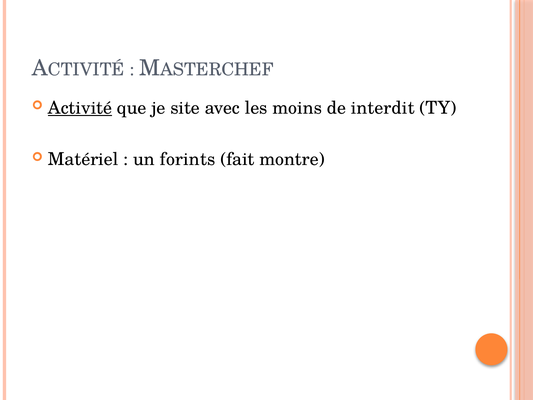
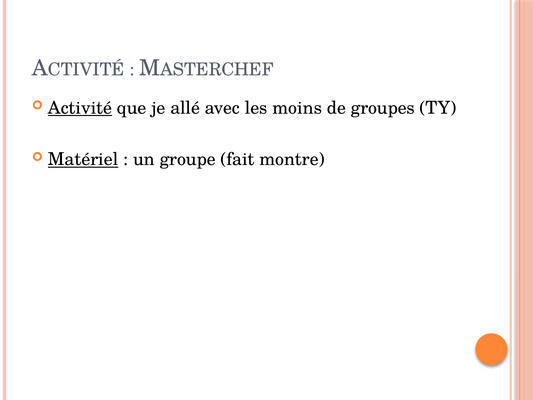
site: site -> allé
interdit: interdit -> groupes
Matériel underline: none -> present
forints: forints -> groupe
